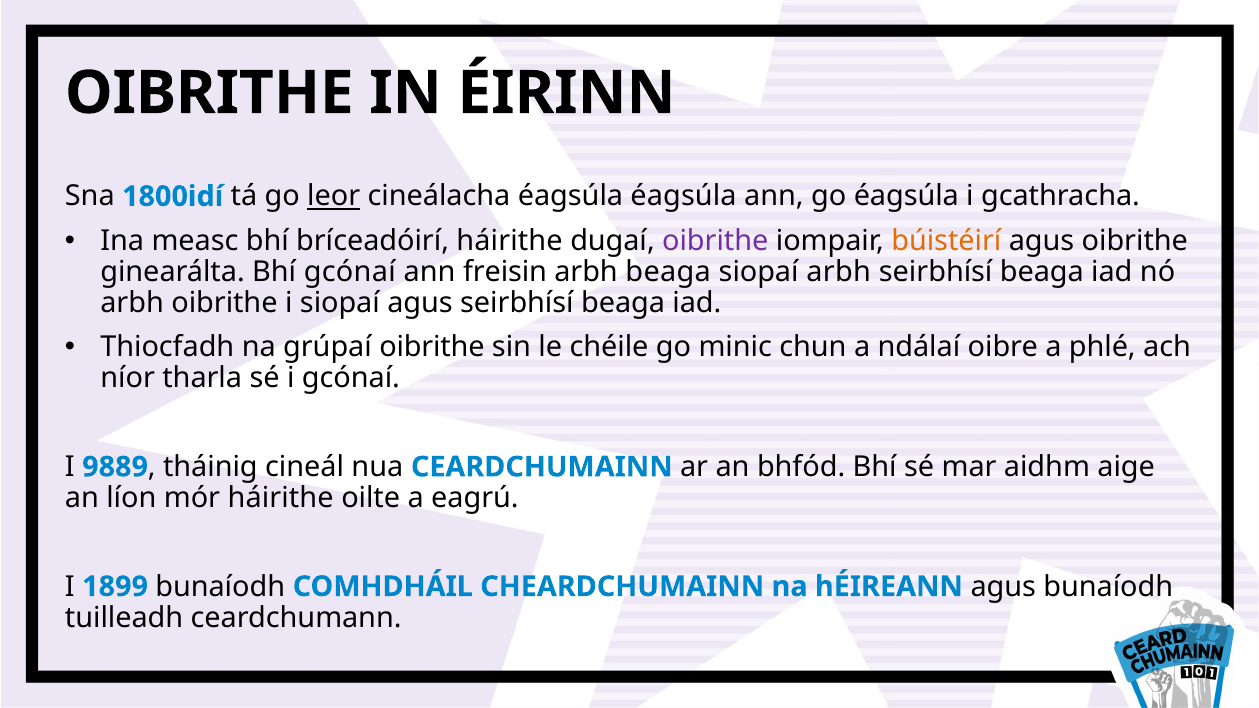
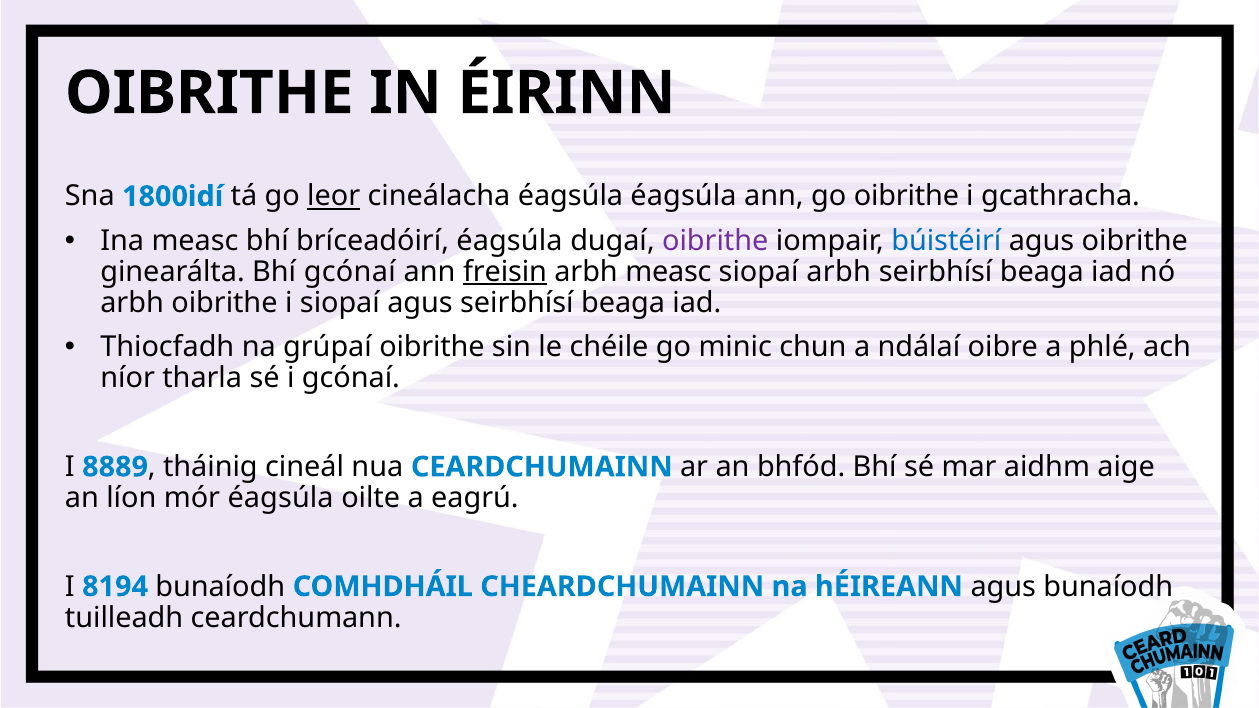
go éagsúla: éagsúla -> oibrithe
bríceadóirí háirithe: háirithe -> éagsúla
búistéirí colour: orange -> blue
freisin underline: none -> present
arbh beaga: beaga -> measc
9889: 9889 -> 8889
mór háirithe: háirithe -> éagsúla
1899: 1899 -> 8194
